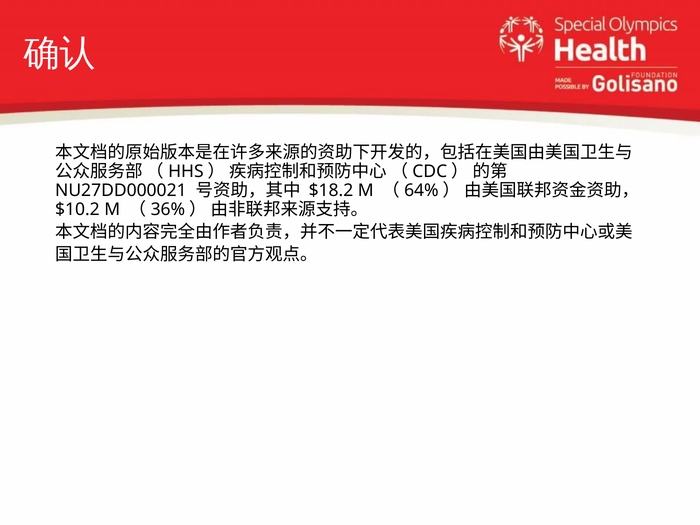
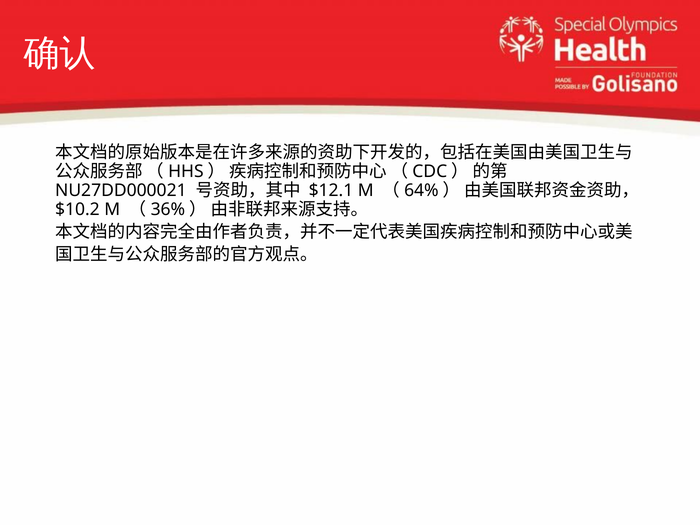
$18.2: $18.2 -> $12.1
